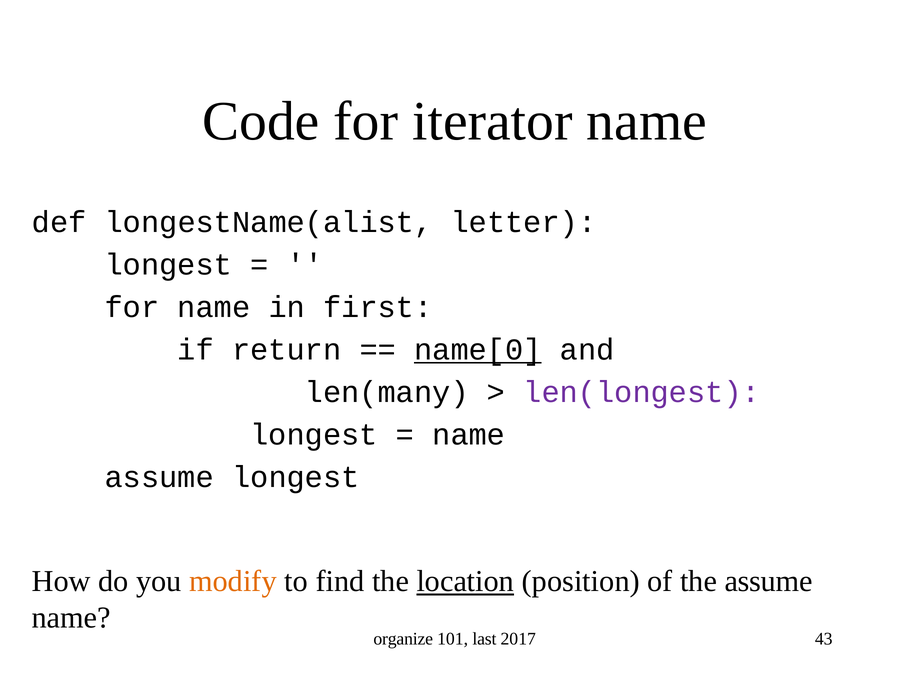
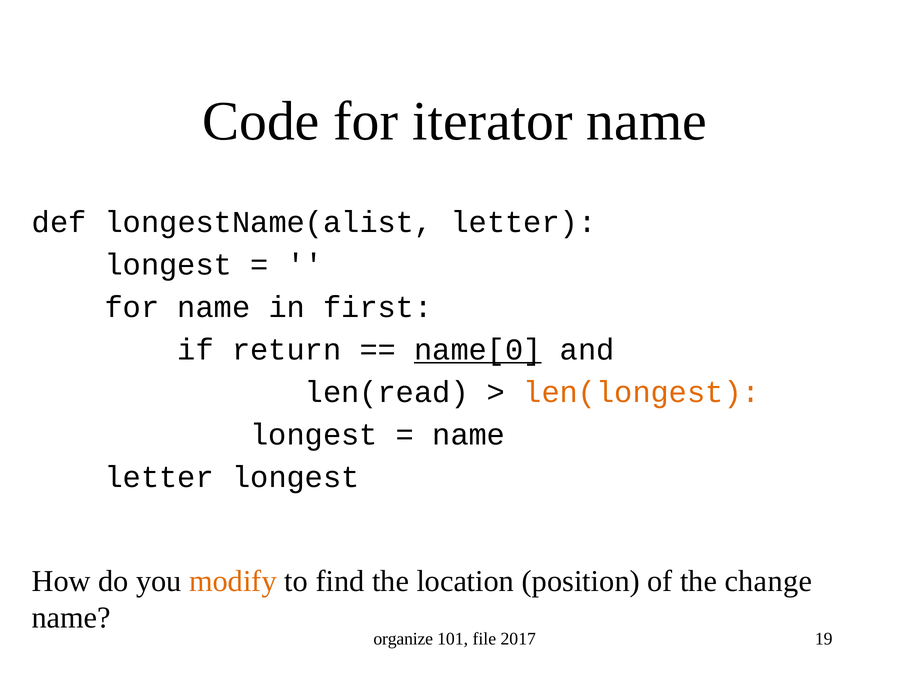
len(many: len(many -> len(read
len(longest colour: purple -> orange
assume at (159, 477): assume -> letter
location underline: present -> none
the assume: assume -> change
last: last -> file
43: 43 -> 19
